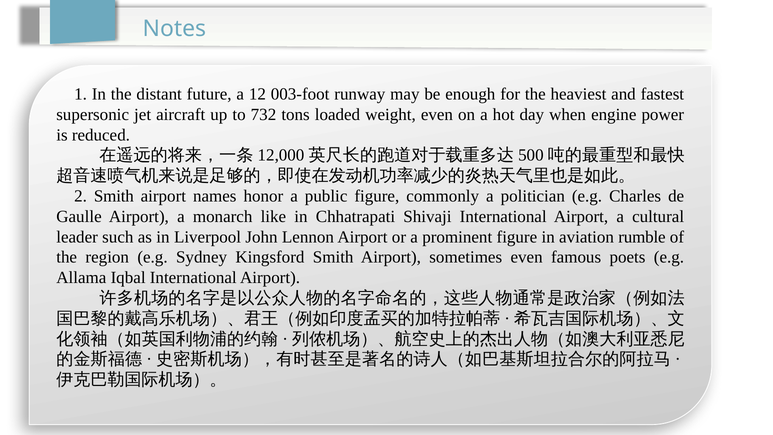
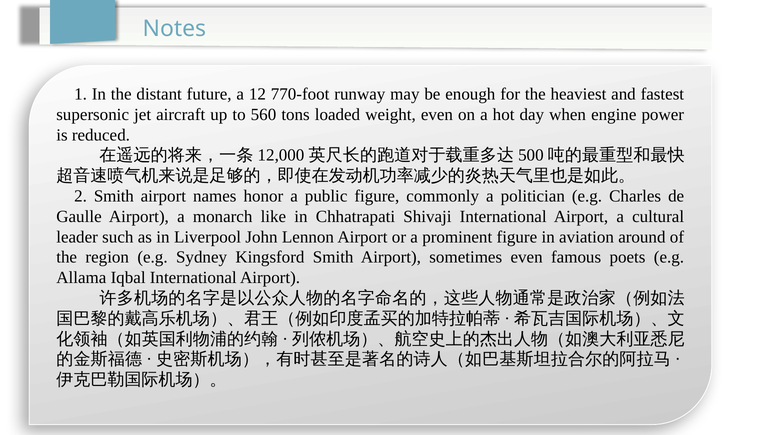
003-foot: 003-foot -> 770-foot
732: 732 -> 560
rumble: rumble -> around
